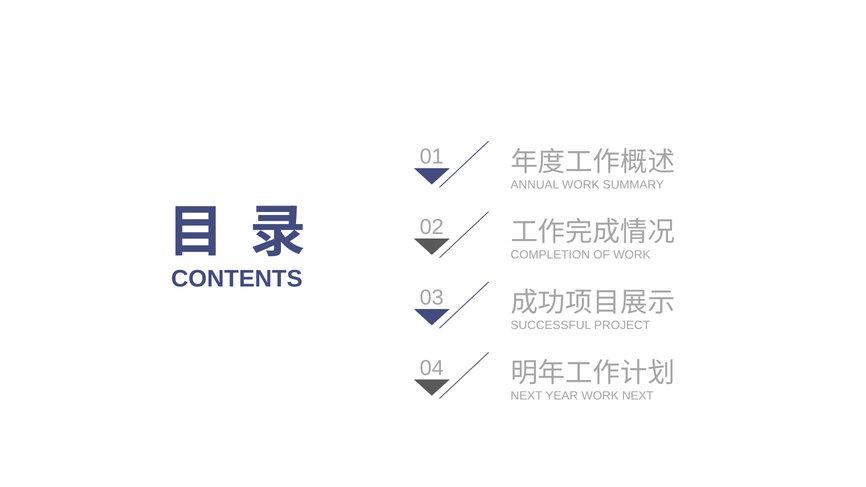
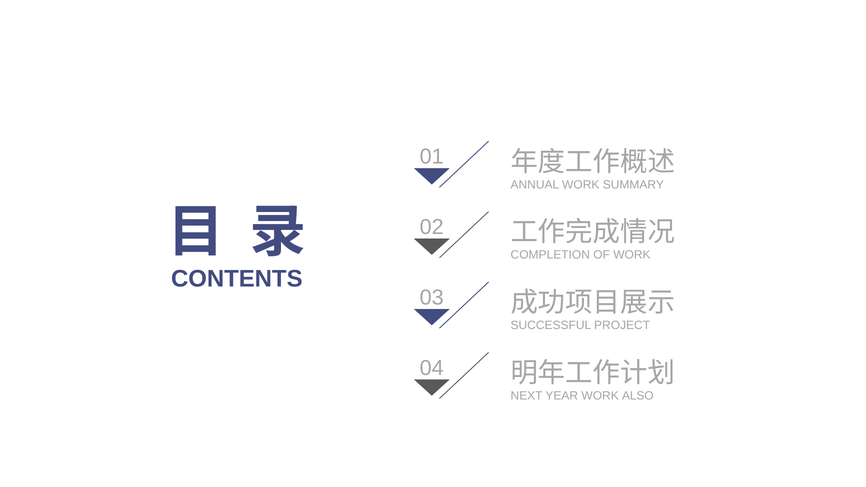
WORK NEXT: NEXT -> ALSO
